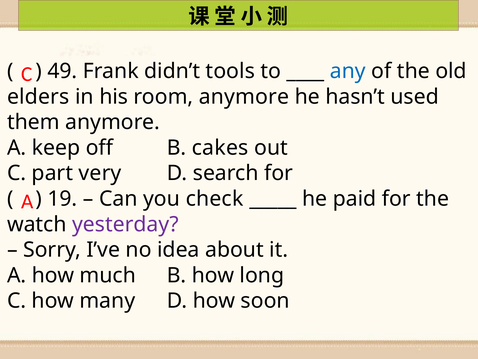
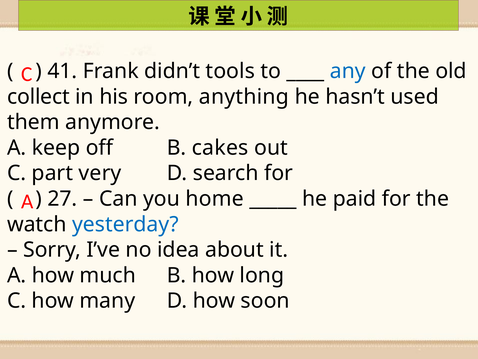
49: 49 -> 41
elders: elders -> collect
room anymore: anymore -> anything
19: 19 -> 27
check: check -> home
yesterday colour: purple -> blue
